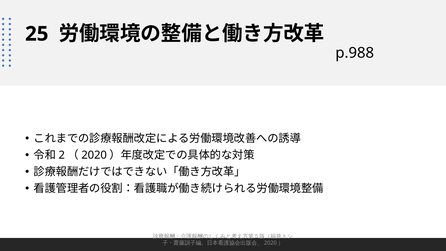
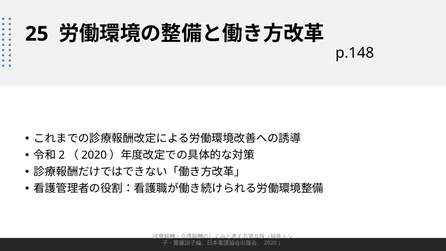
p.988: p.988 -> p.148
